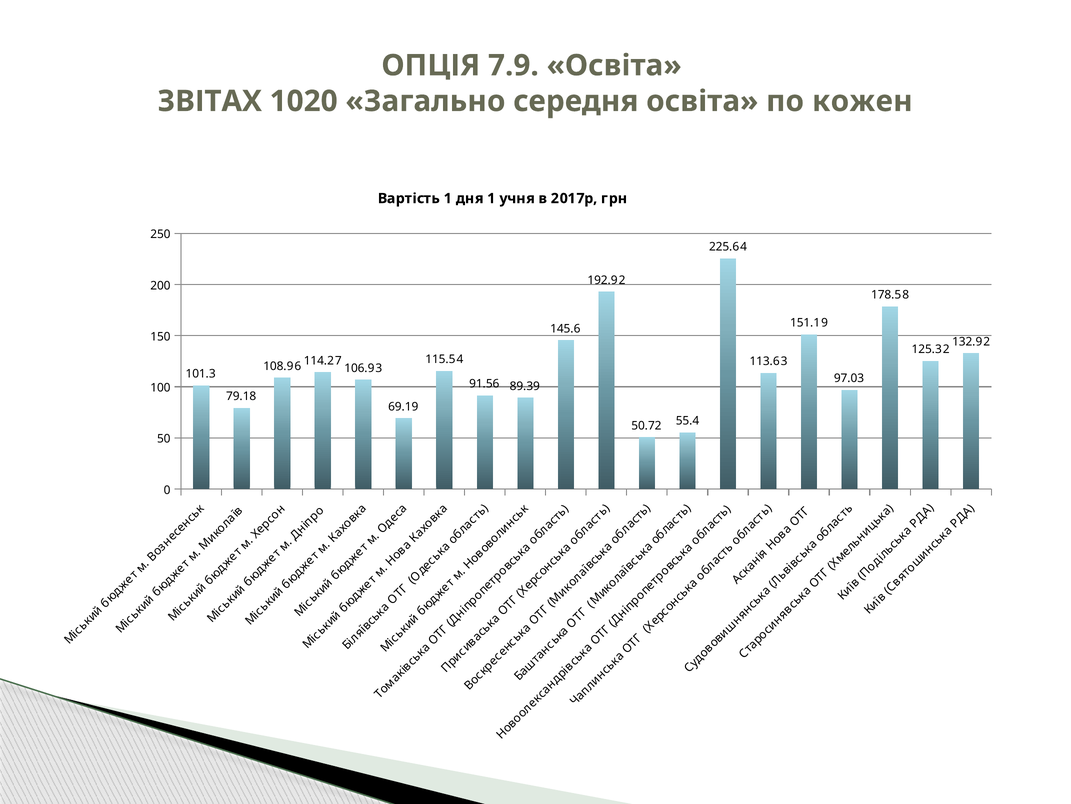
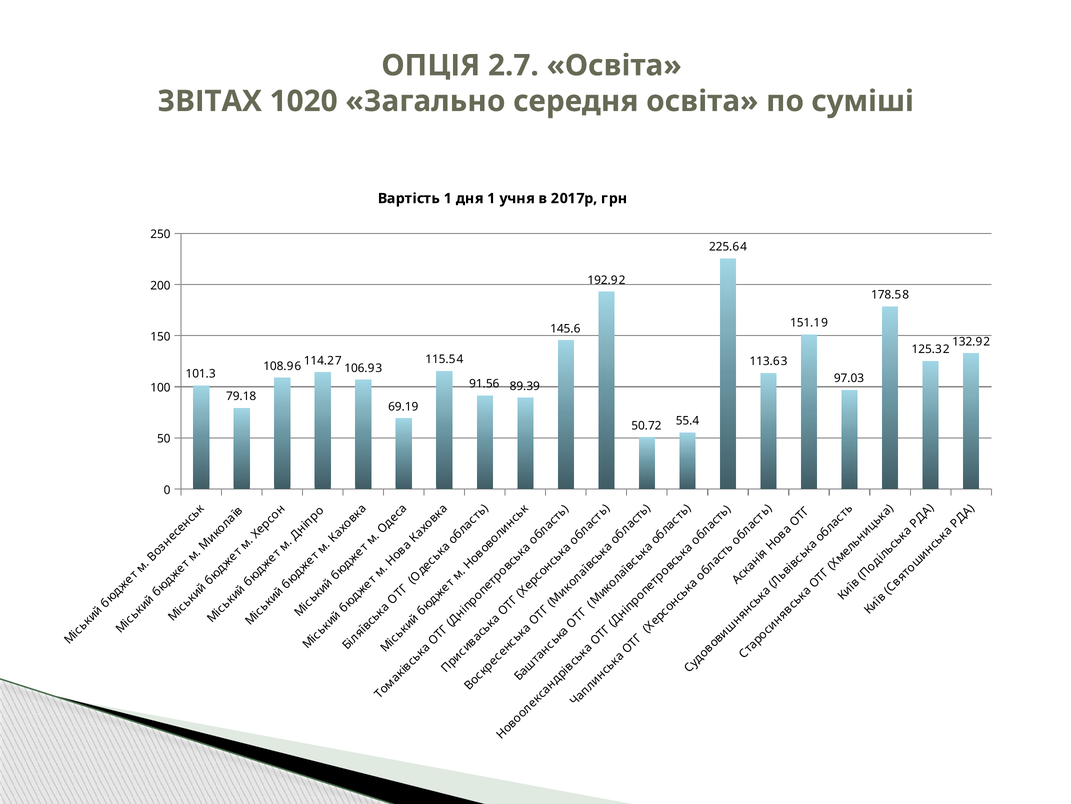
7.9: 7.9 -> 2.7
кожен: кожен -> суміші
